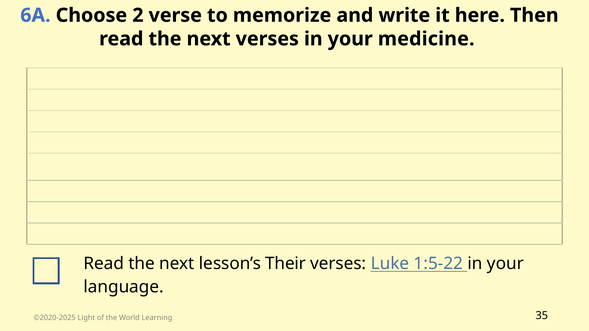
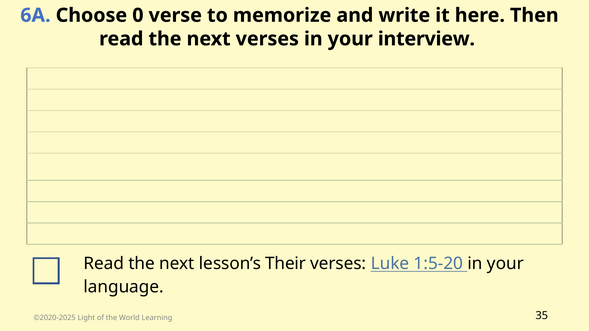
2: 2 -> 0
medicine: medicine -> interview
1:5-22: 1:5-22 -> 1:5-20
